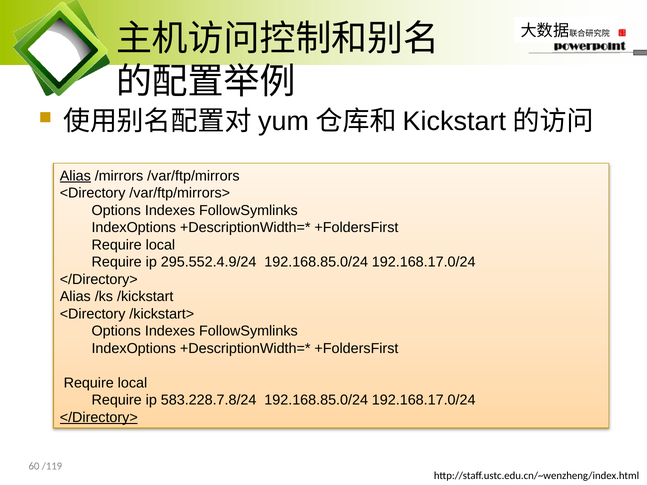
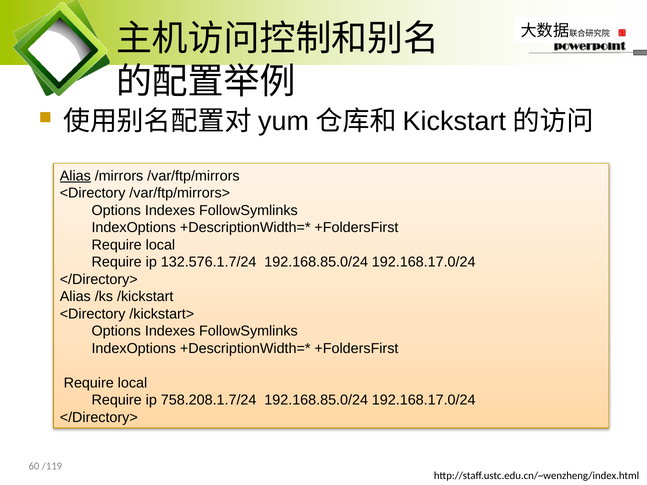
295.552.4.9/24: 295.552.4.9/24 -> 132.576.1.7/24
583.228.7.8/24: 583.228.7.8/24 -> 758.208.1.7/24
</Directory> at (99, 418) underline: present -> none
